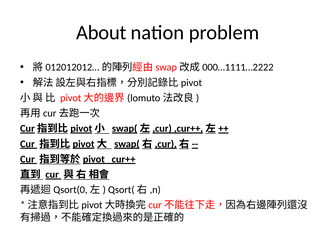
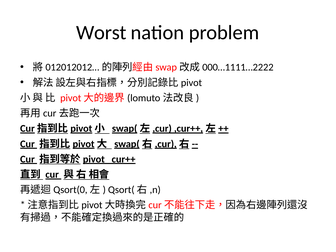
About: About -> Worst
